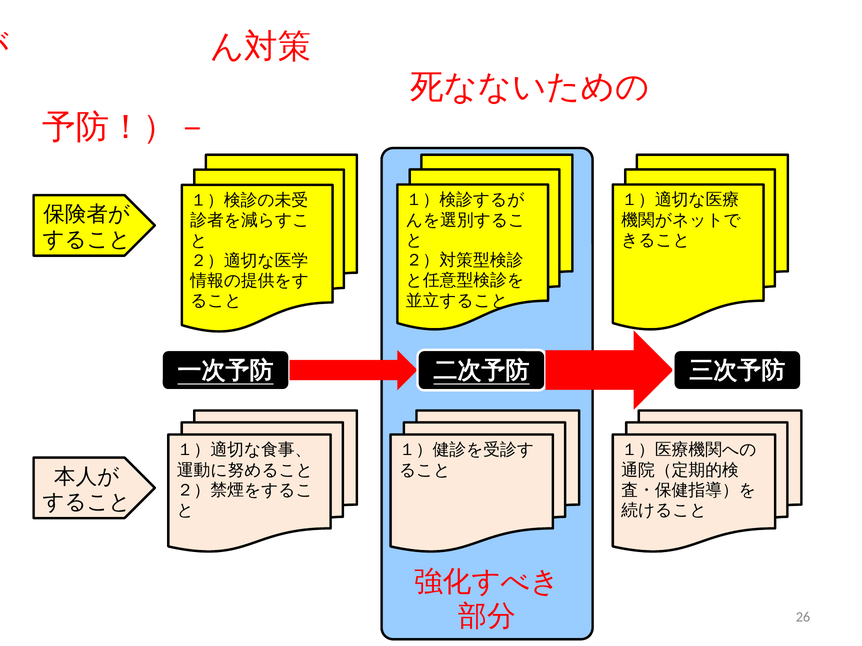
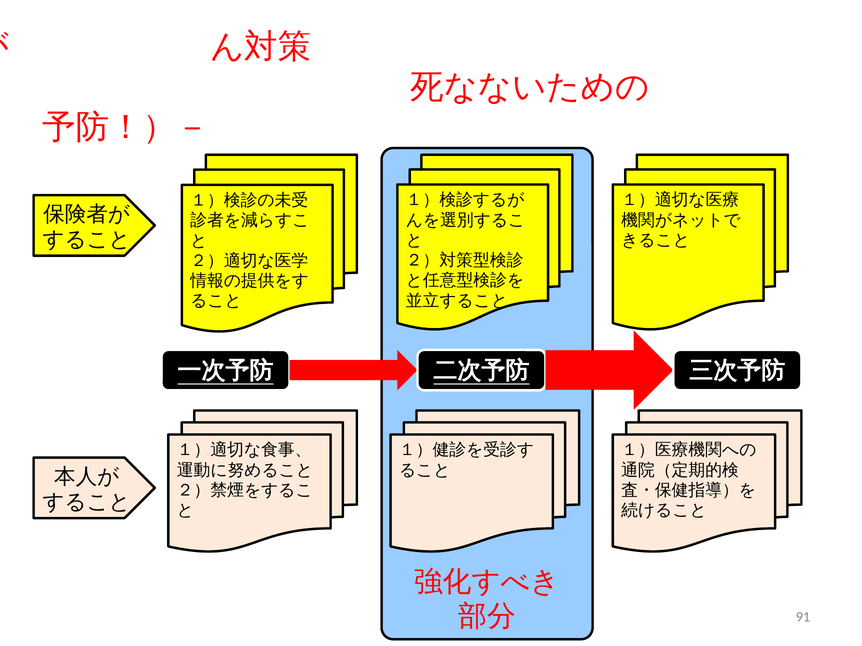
26: 26 -> 91
